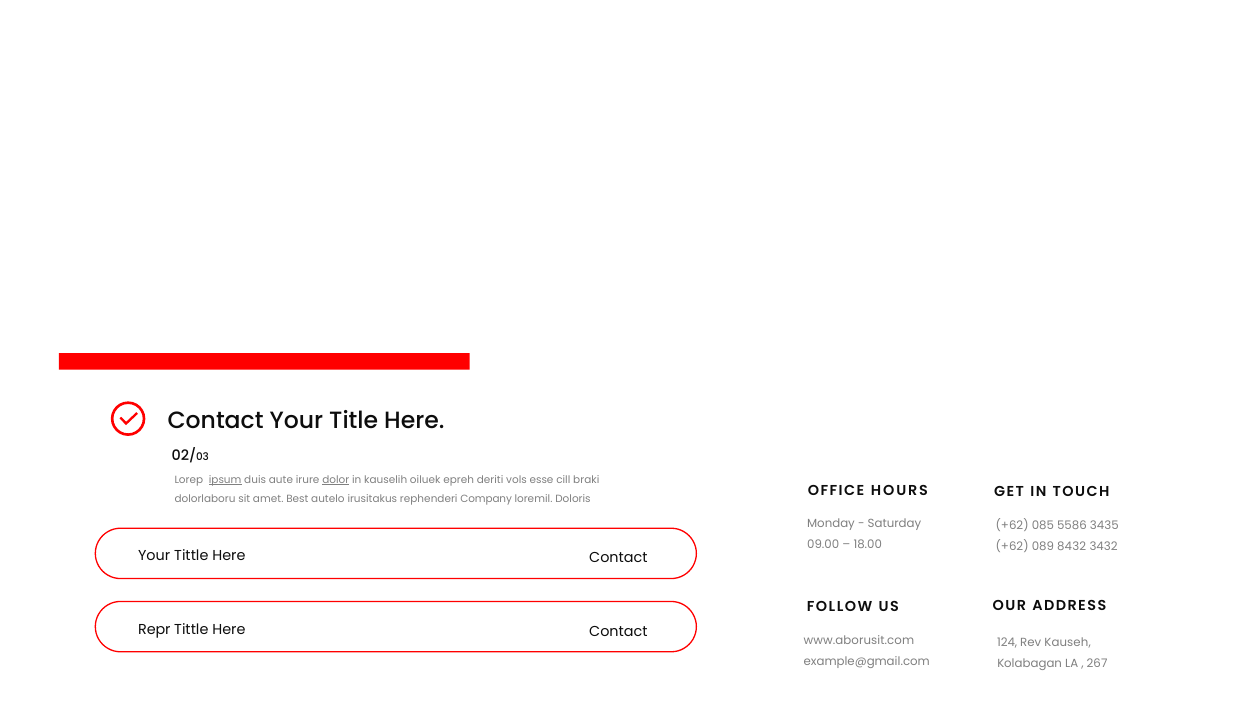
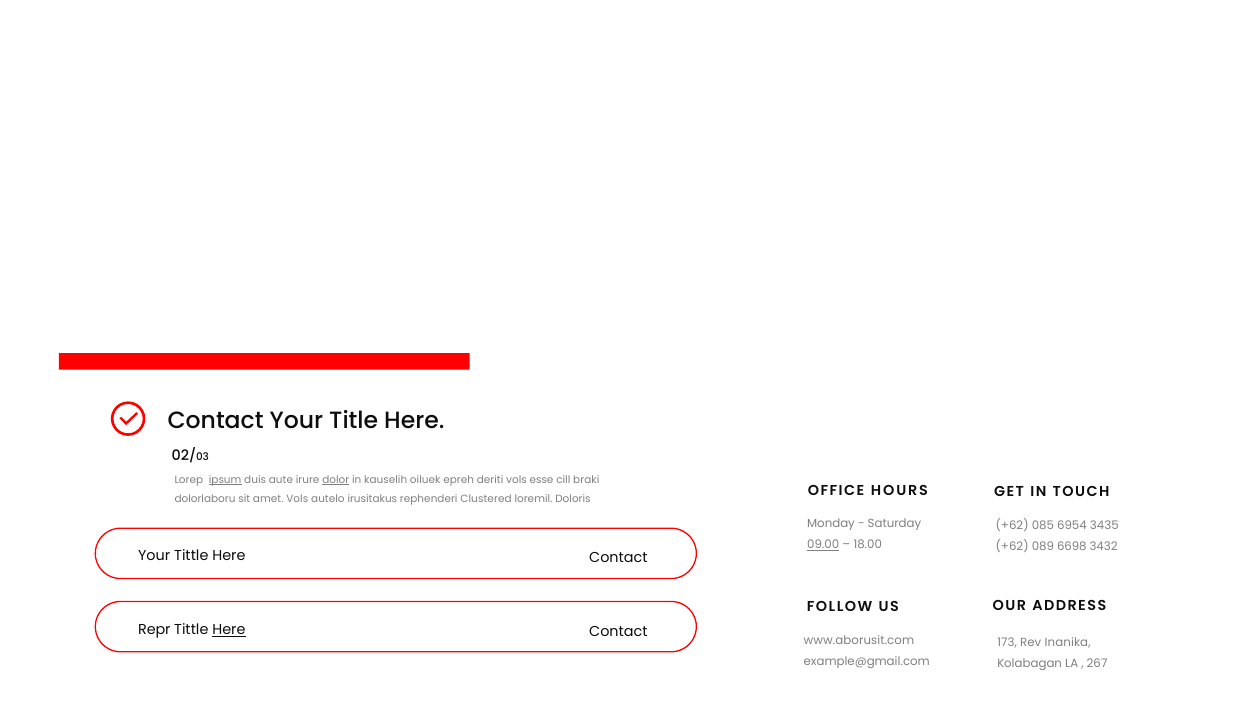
amet Best: Best -> Vols
Company: Company -> Clustered
5586: 5586 -> 6954
09.00 underline: none -> present
8432: 8432 -> 6698
Here at (229, 630) underline: none -> present
124: 124 -> 173
Kauseh: Kauseh -> Inanika
